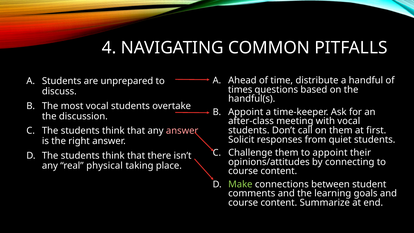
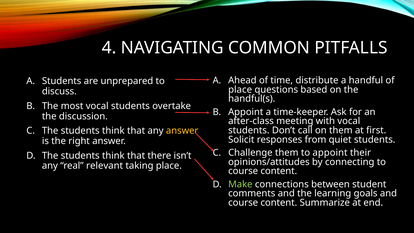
times at (240, 90): times -> place
answer at (182, 131) colour: pink -> yellow
physical: physical -> relevant
